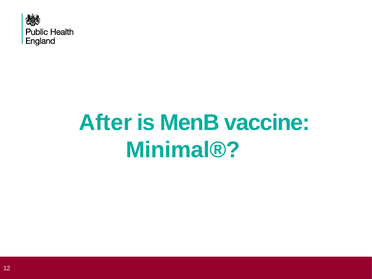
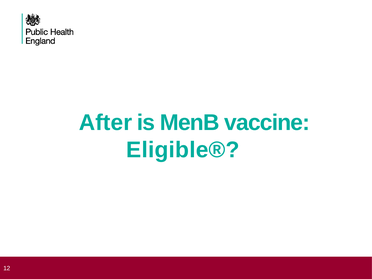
Minimal®: Minimal® -> Eligible®
